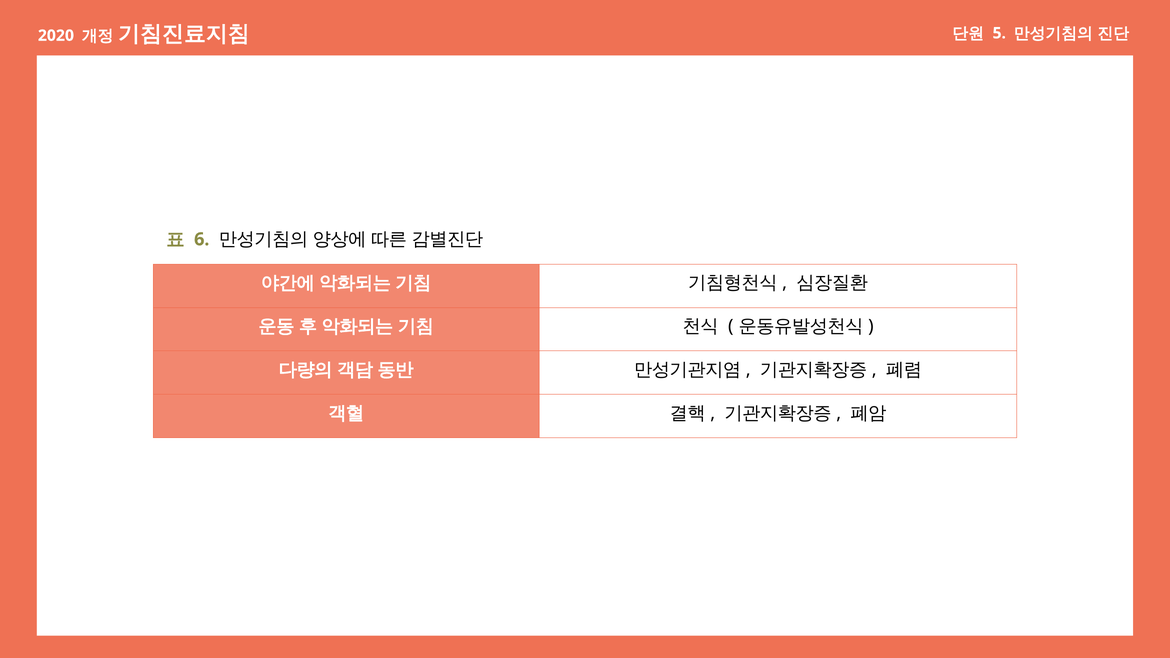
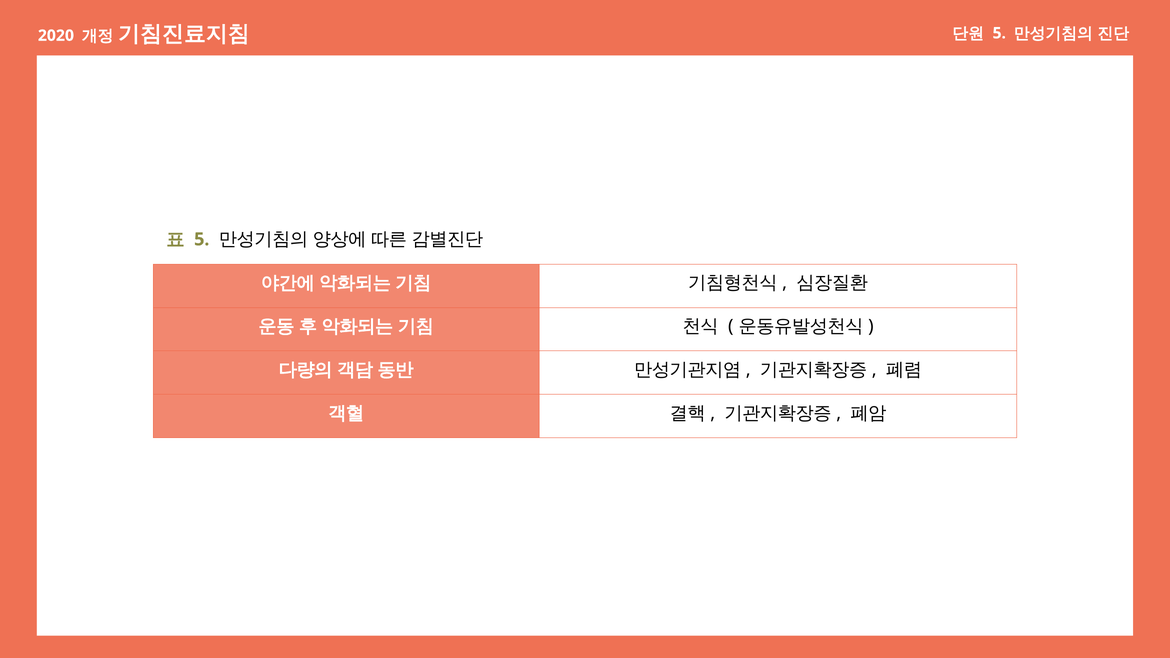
6 at (202, 239): 6 -> 5
